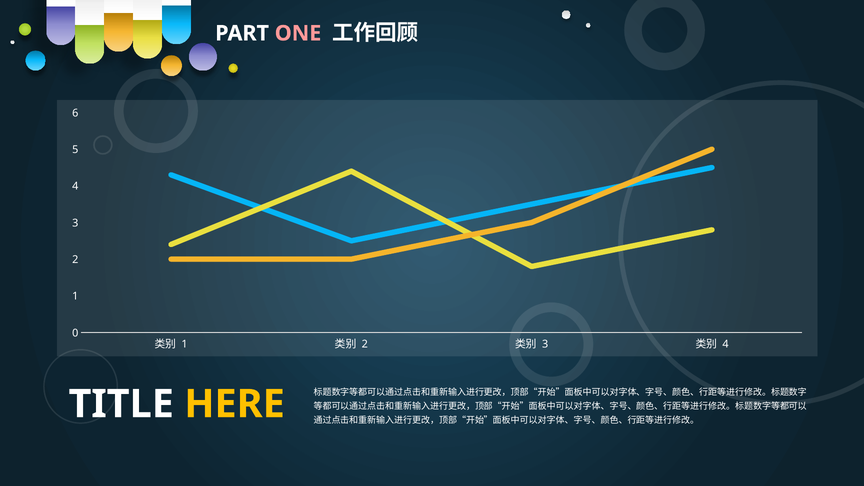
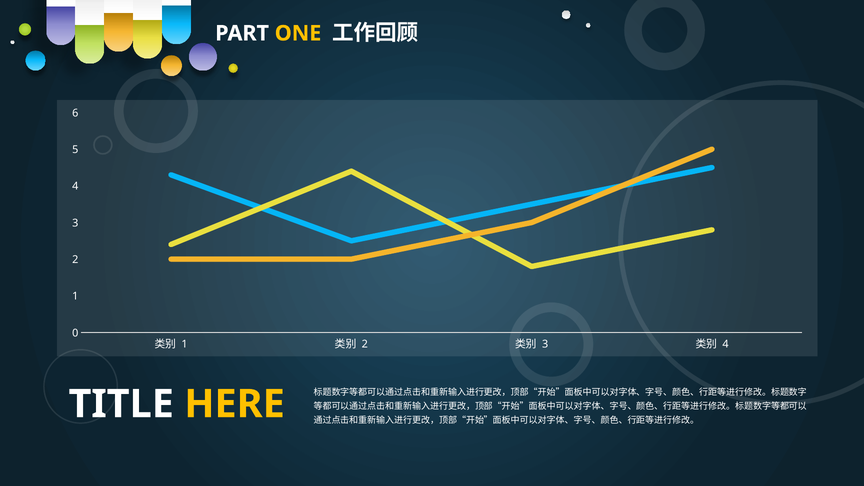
ONE colour: pink -> yellow
